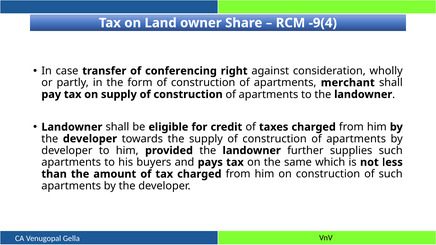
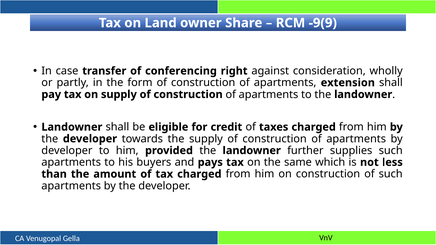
-9(4: -9(4 -> -9(9
merchant: merchant -> extension
